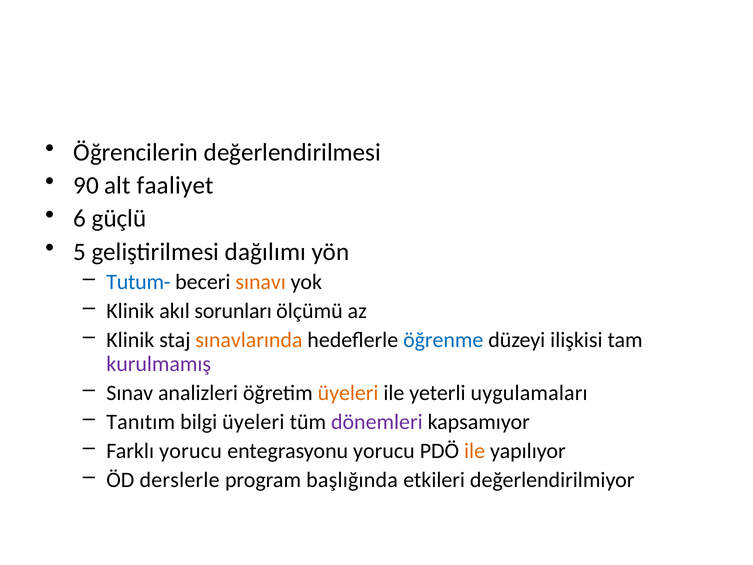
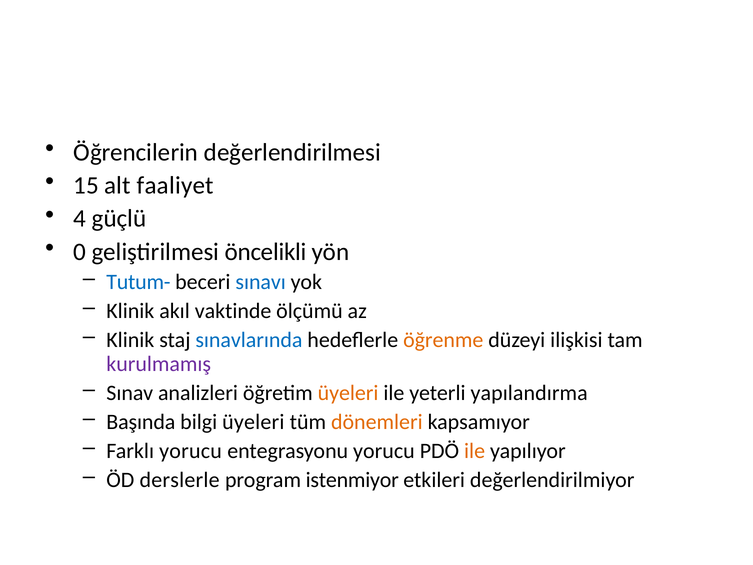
90: 90 -> 15
6: 6 -> 4
5: 5 -> 0
dağılımı: dağılımı -> öncelikli
sınavı colour: orange -> blue
sorunları: sorunları -> vaktinde
sınavlarında colour: orange -> blue
öğrenme colour: blue -> orange
uygulamaları: uygulamaları -> yapılandırma
Tanıtım: Tanıtım -> Başında
dönemleri colour: purple -> orange
başlığında: başlığında -> istenmiyor
